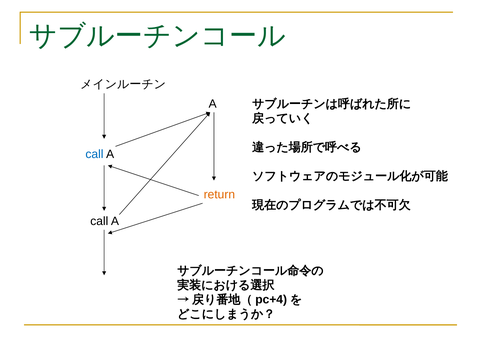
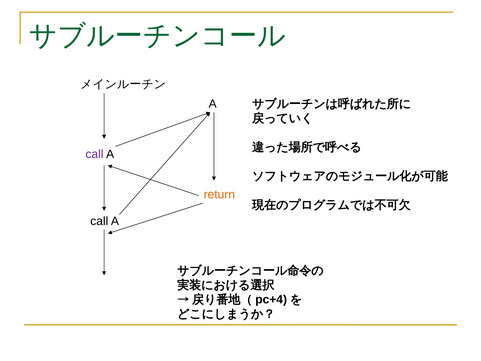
call at (94, 154) colour: blue -> purple
